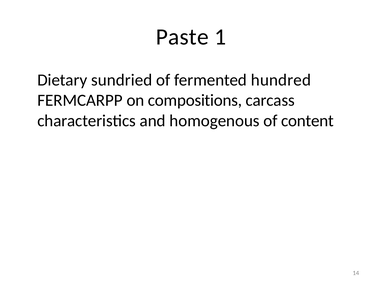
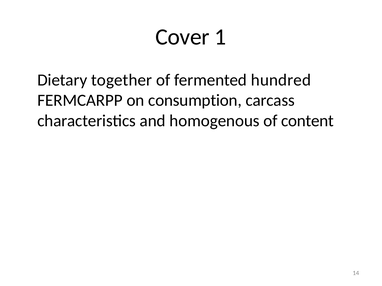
Paste: Paste -> Cover
sundried: sundried -> together
compositions: compositions -> consumption
